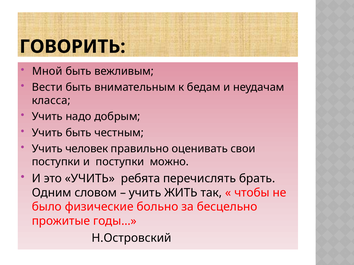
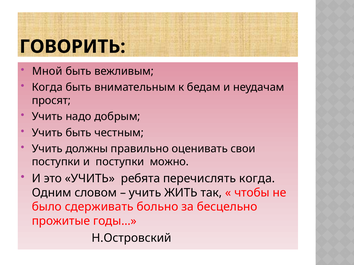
Вести at (47, 88): Вести -> Когда
класса: класса -> просят
человек: человек -> должны
перечислять брать: брать -> когда
физические: физические -> сдерживать
